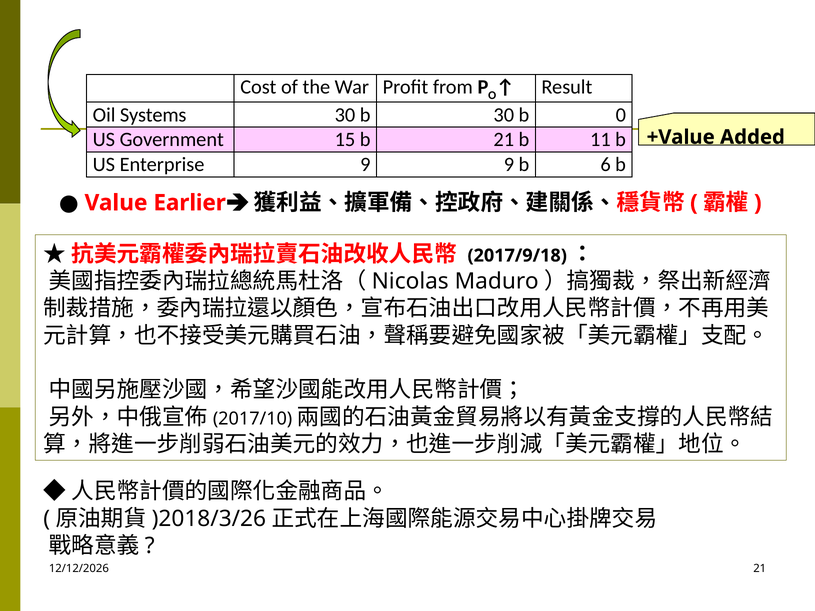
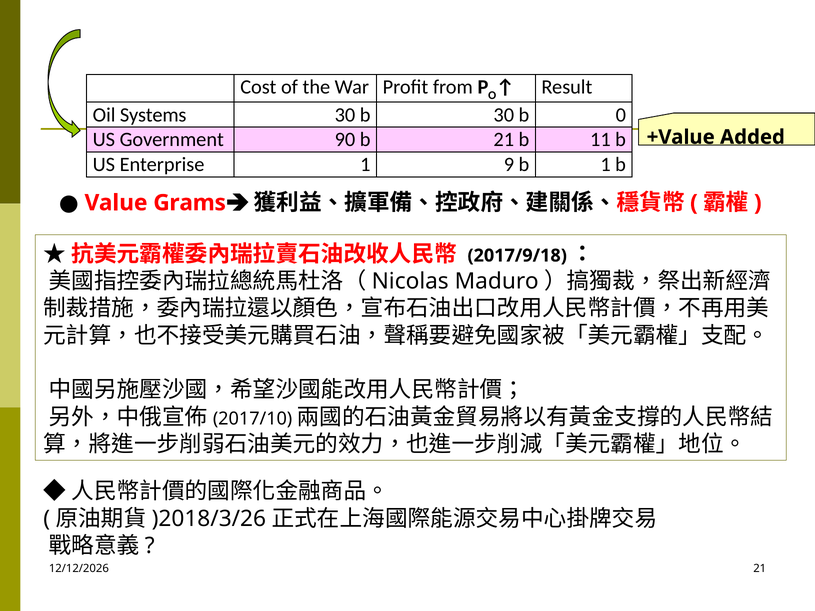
15: 15 -> 90
Enterprise 9: 9 -> 1
b 6: 6 -> 1
Earlier: Earlier -> Grams
